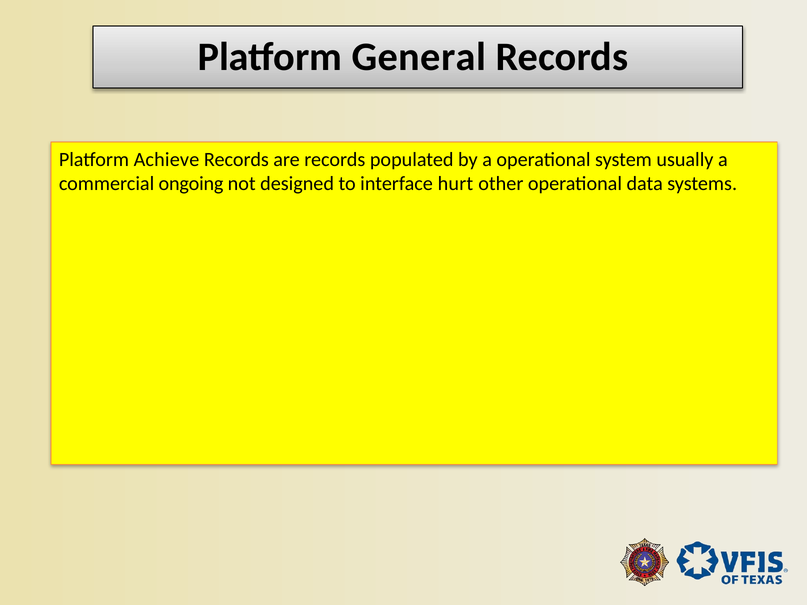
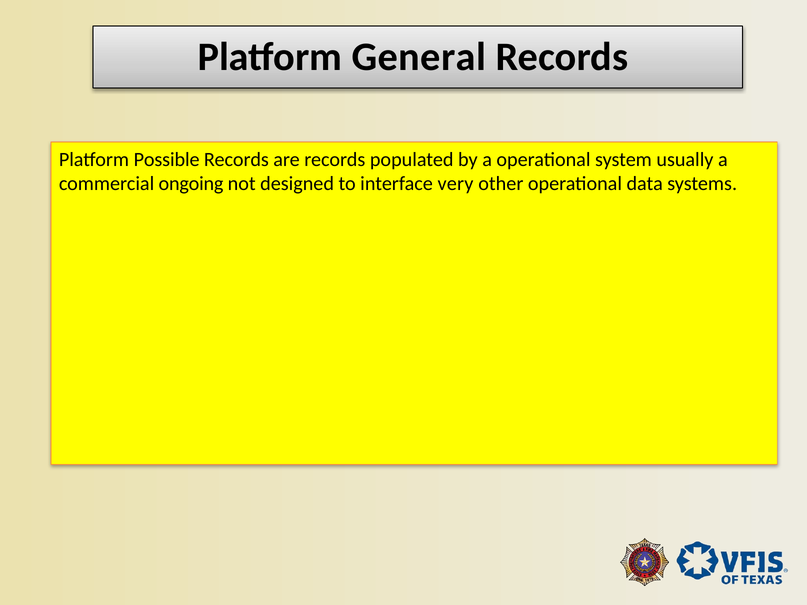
Achieve: Achieve -> Possible
hurt: hurt -> very
